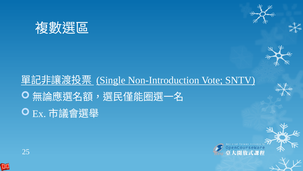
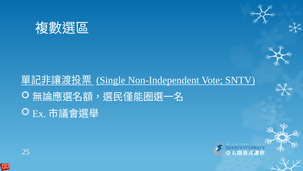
Non-Introduction: Non-Introduction -> Non-Independent
